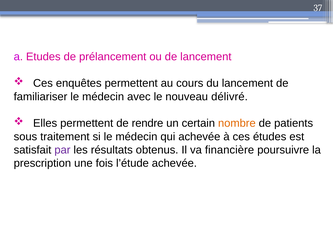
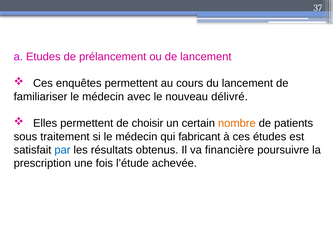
rendre: rendre -> choisir
qui achevée: achevée -> fabricant
par colour: purple -> blue
